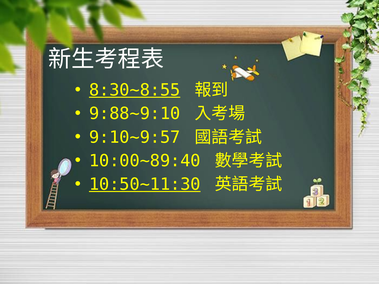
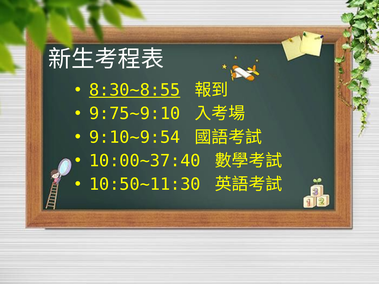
9:88~9:10: 9:88~9:10 -> 9:75~9:10
9:10~9:57: 9:10~9:57 -> 9:10~9:54
10:00~89:40: 10:00~89:40 -> 10:00~37:40
10:50~11:30 underline: present -> none
